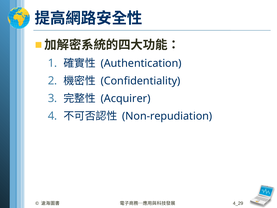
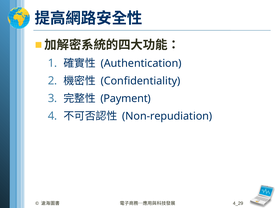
Acquirer: Acquirer -> Payment
